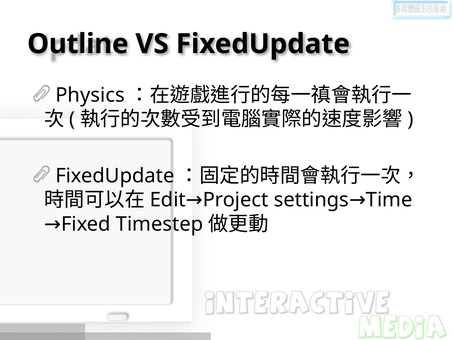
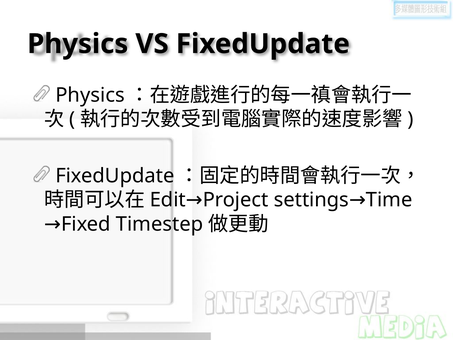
Outline at (78, 44): Outline -> Physics
